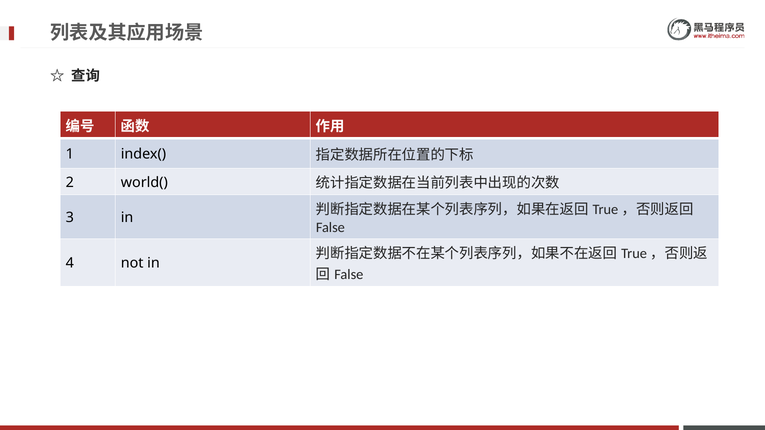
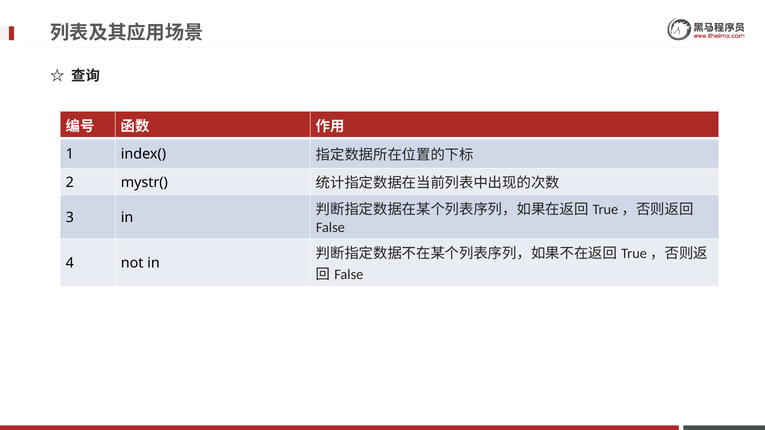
world(: world( -> mystr(
